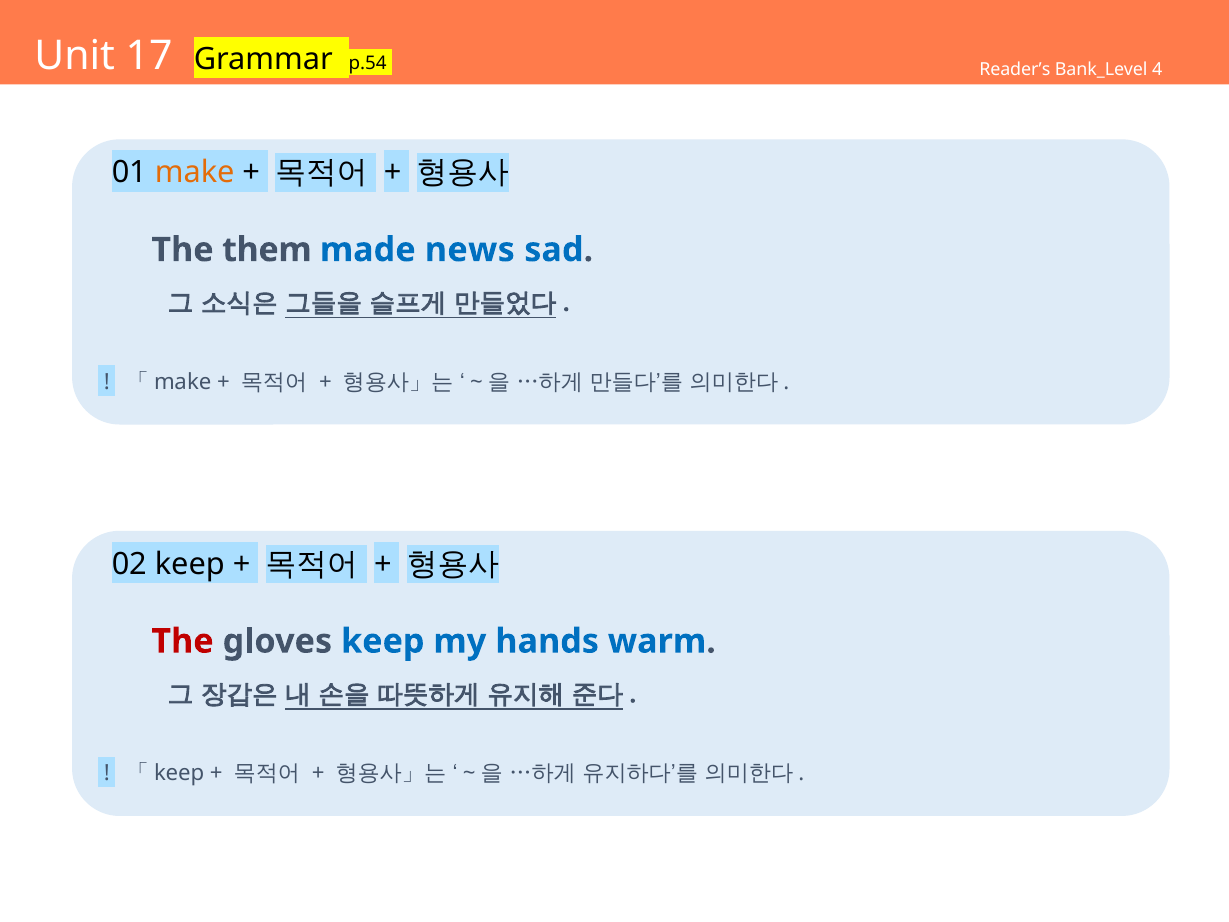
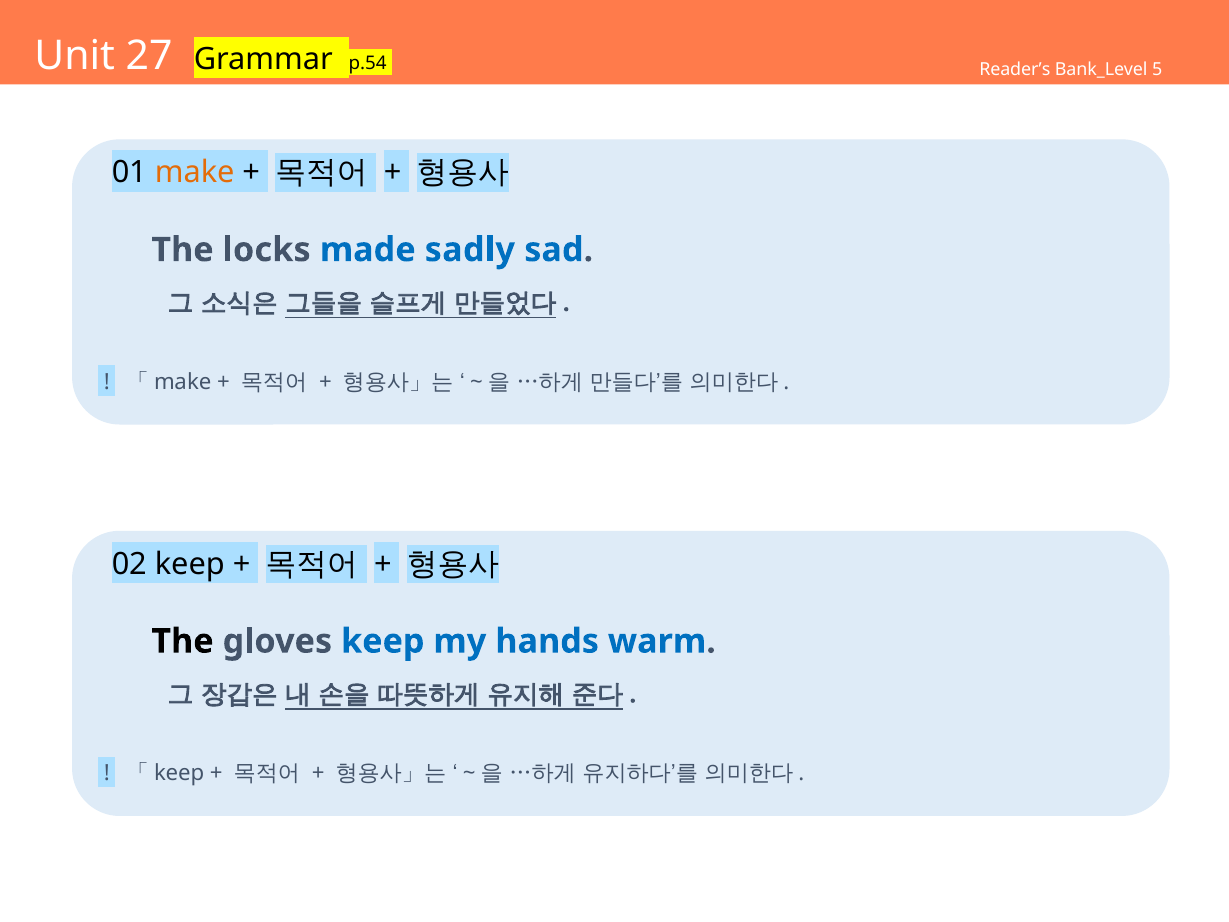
17: 17 -> 27
4: 4 -> 5
them: them -> locks
news: news -> sadly
The at (182, 641) colour: red -> black
